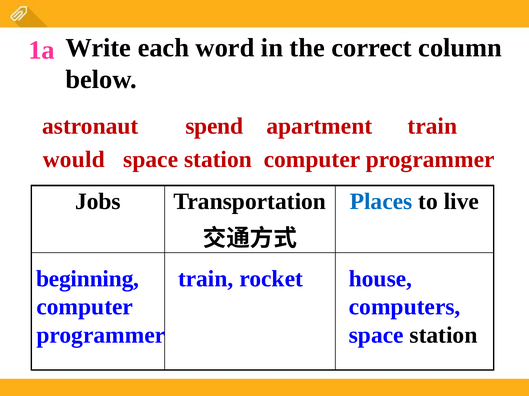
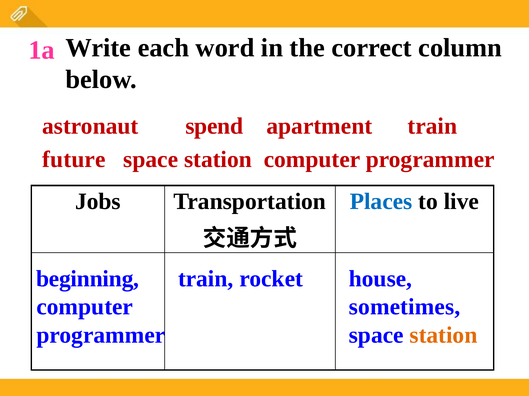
would: would -> future
computers: computers -> sometimes
station at (443, 336) colour: black -> orange
